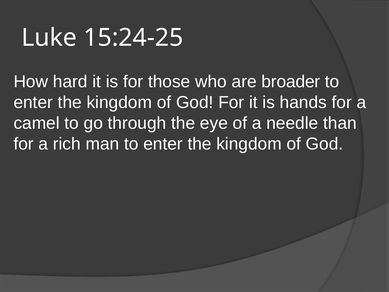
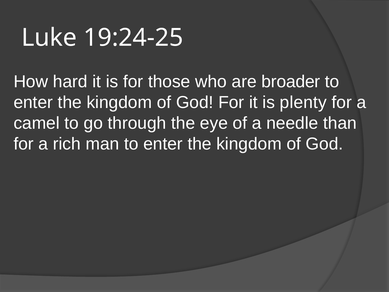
15:24-25: 15:24-25 -> 19:24-25
hands: hands -> plenty
